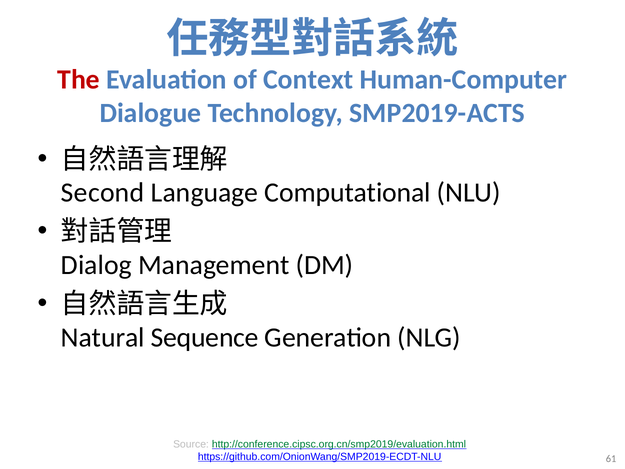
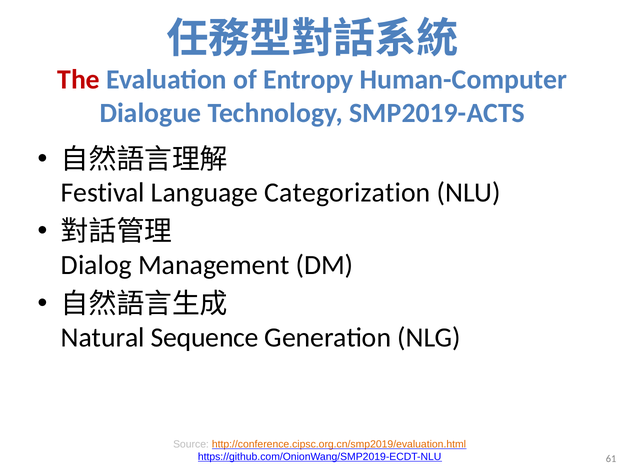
Context: Context -> Entropy
Second: Second -> Festival
Computational: Computational -> Categorization
http://conference.cipsc.org.cn/smp2019/evaluation.html colour: green -> orange
